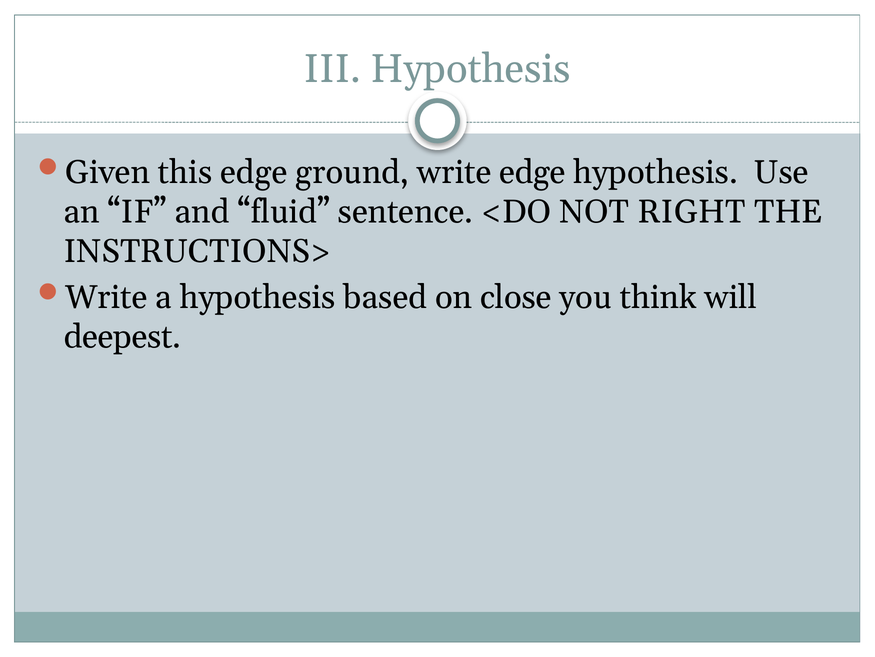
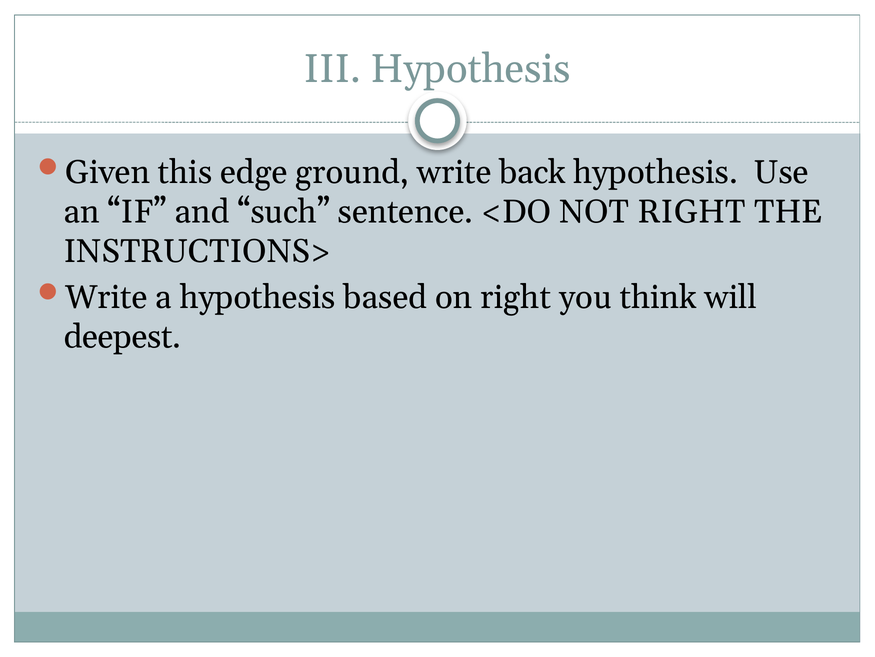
write edge: edge -> back
fluid: fluid -> such
on close: close -> right
